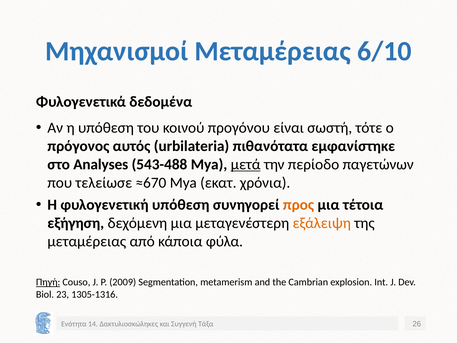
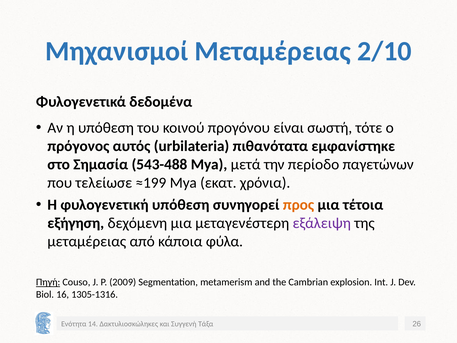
6/10: 6/10 -> 2/10
Analyses: Analyses -> Σημασία
μετά underline: present -> none
≈670: ≈670 -> ≈199
εξάλειψη colour: orange -> purple
23: 23 -> 16
